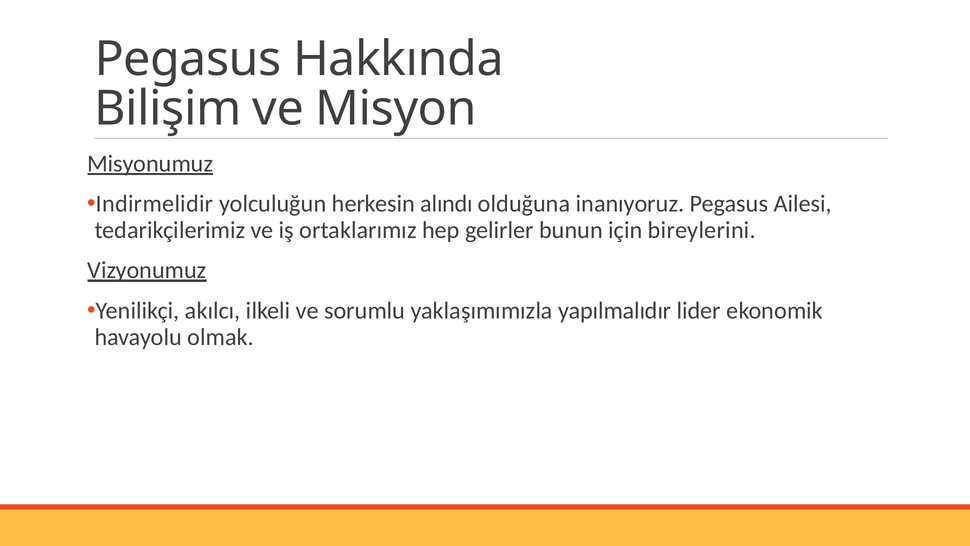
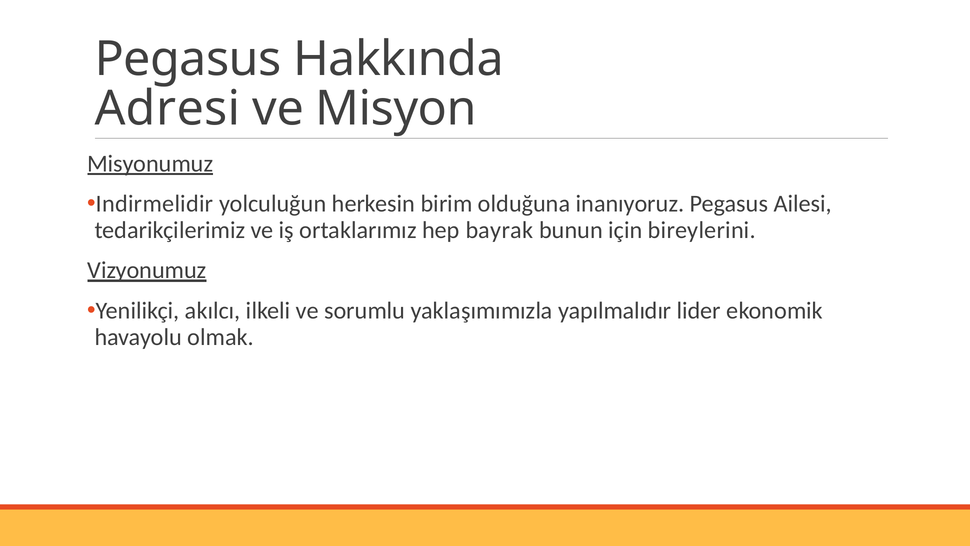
Bilişim: Bilişim -> Adresi
alındı: alındı -> birim
gelirler: gelirler -> bayrak
